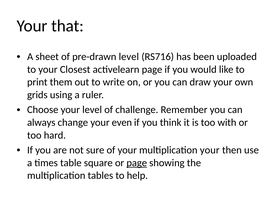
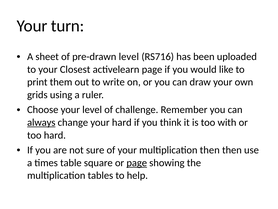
that: that -> turn
always underline: none -> present
your even: even -> hard
multiplication your: your -> then
